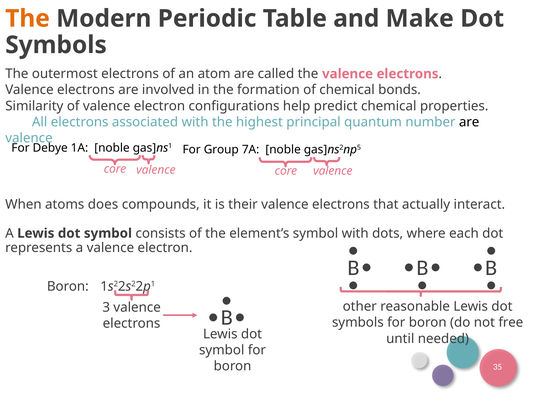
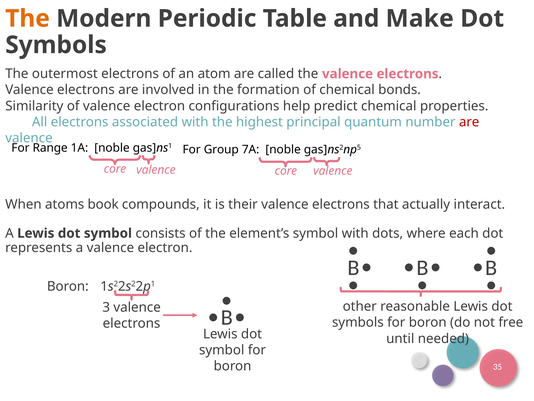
are at (469, 122) colour: black -> red
Debye: Debye -> Range
does: does -> book
